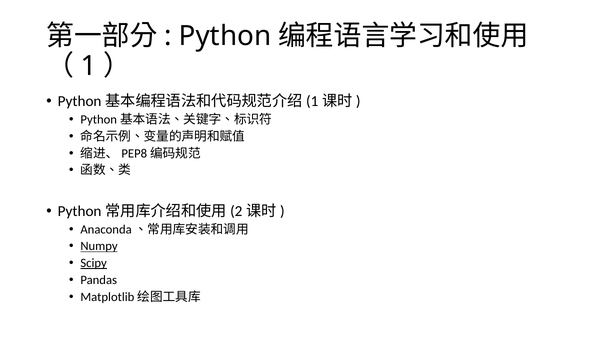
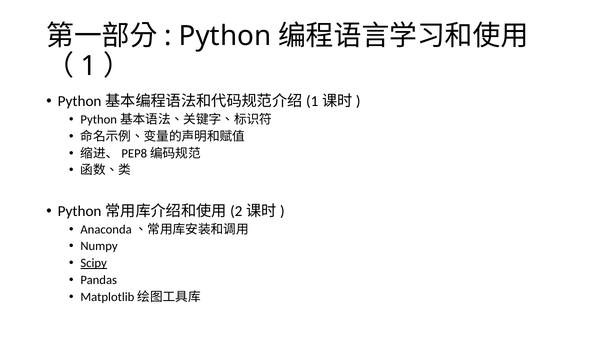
Numpy underline: present -> none
